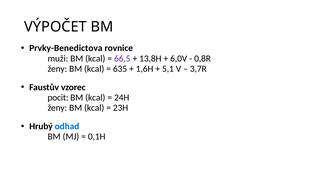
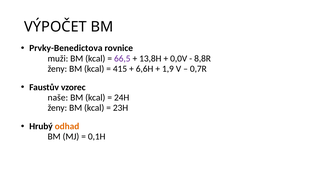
6,0V: 6,0V -> 0,0V
0,8R: 0,8R -> 8,8R
635: 635 -> 415
1,6H: 1,6H -> 6,6H
5,1: 5,1 -> 1,9
3,7R: 3,7R -> 0,7R
pocit: pocit -> naše
odhad colour: blue -> orange
